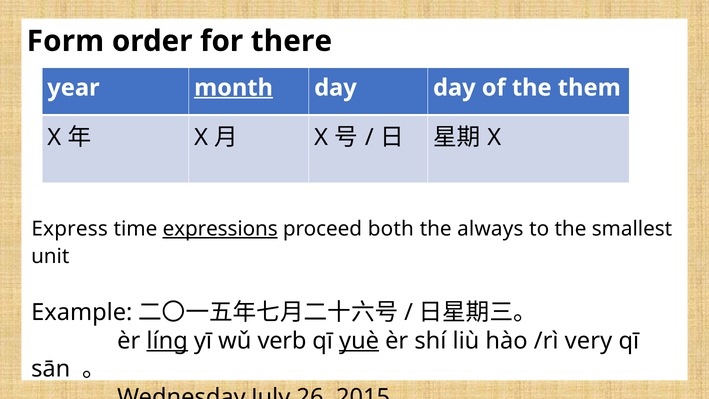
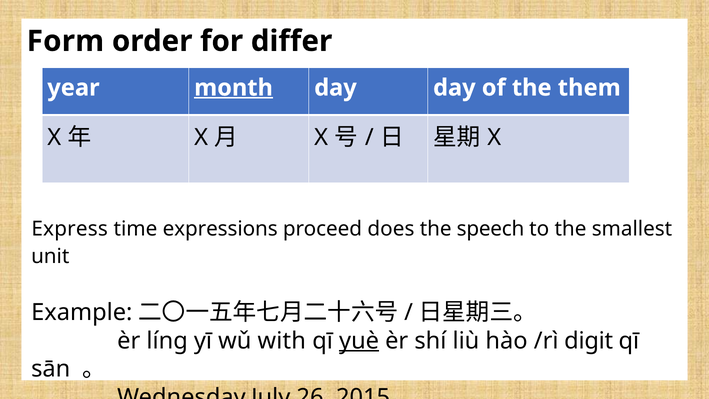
there: there -> differ
expressions underline: present -> none
both: both -> does
always: always -> speech
líng underline: present -> none
verb: verb -> with
very: very -> digit
